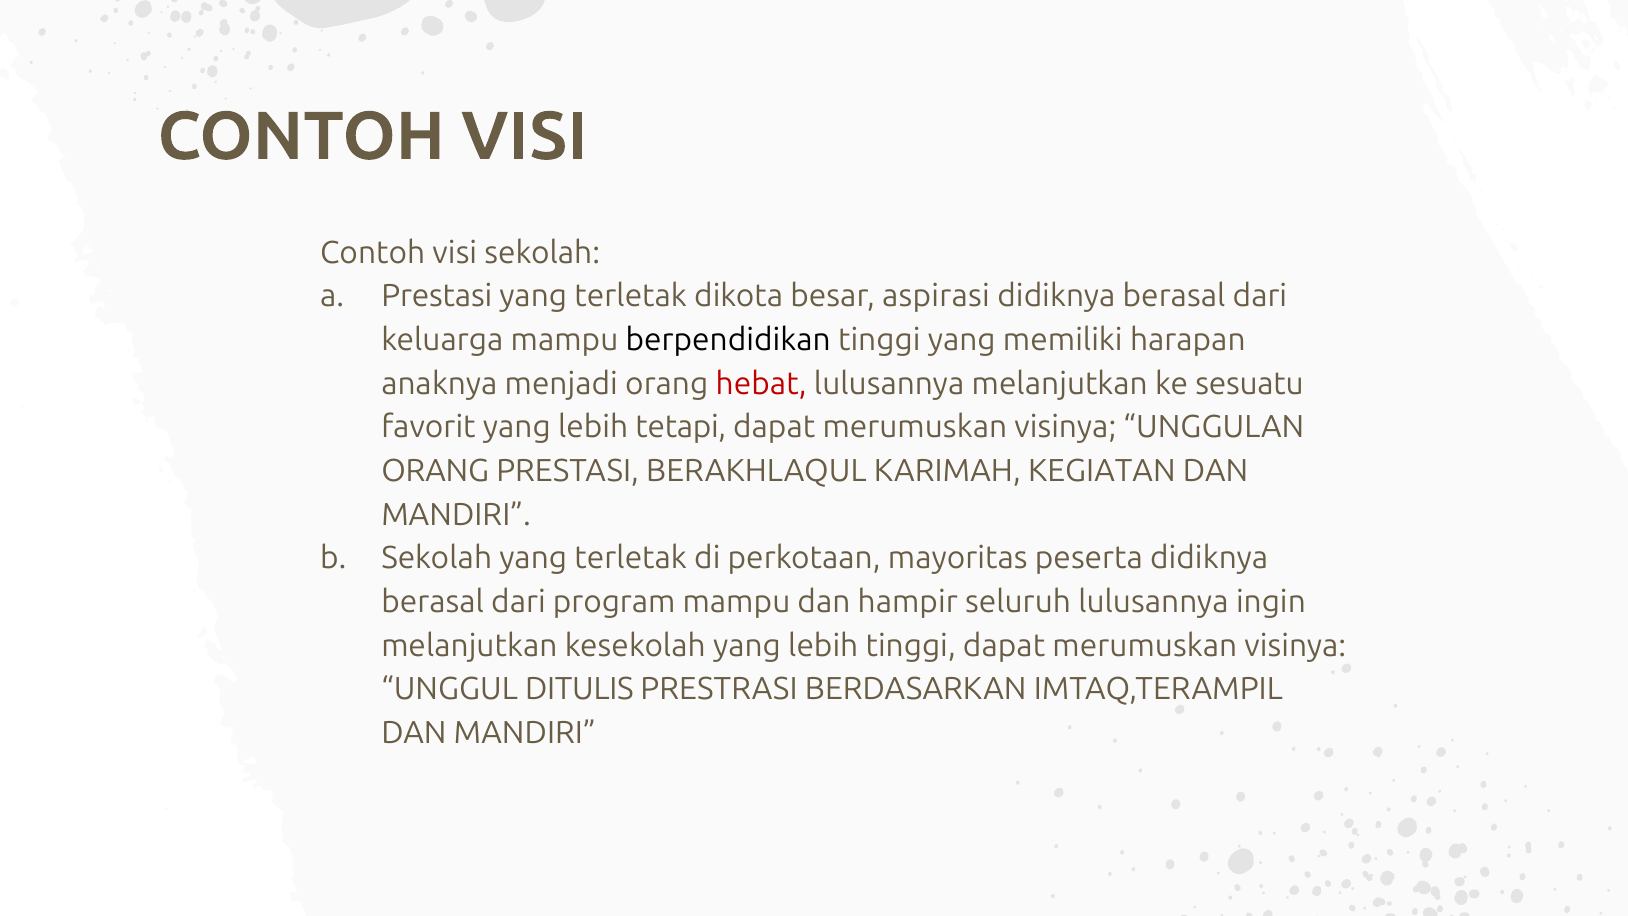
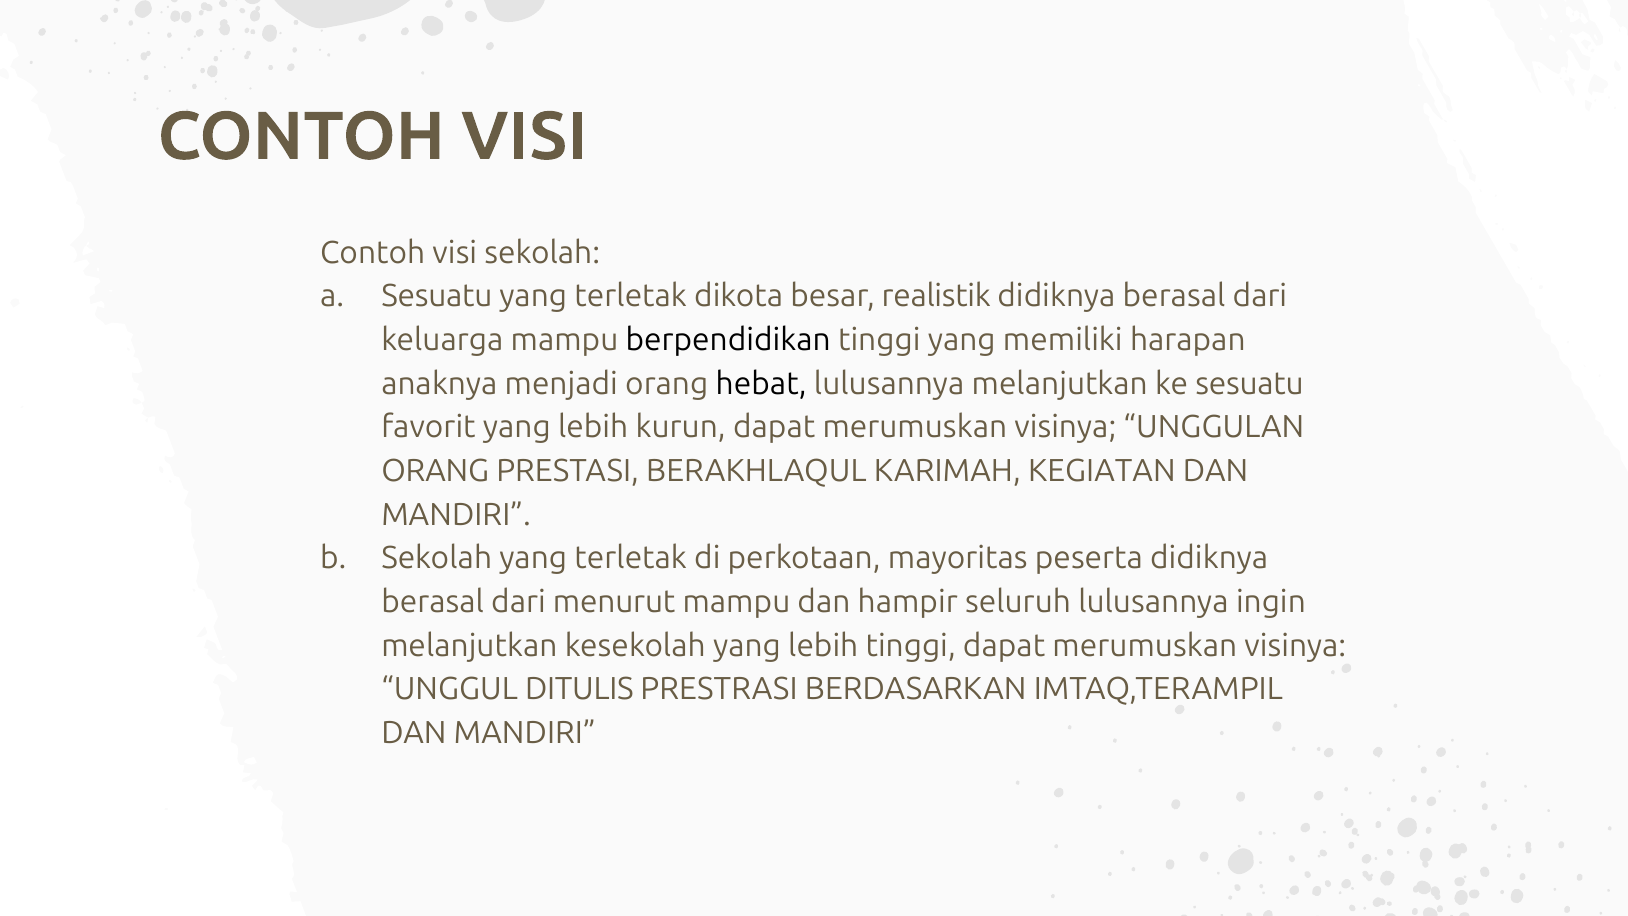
Prestasi at (437, 296): Prestasi -> Sesuatu
aspirasi: aspirasi -> realistik
hebat colour: red -> black
tetapi: tetapi -> kurun
program: program -> menurut
